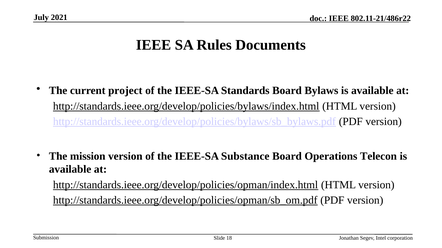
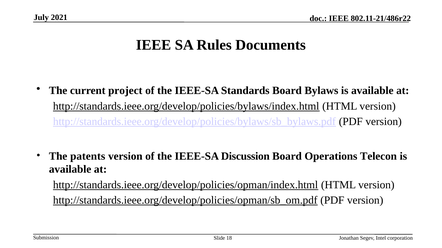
mission: mission -> patents
Substance: Substance -> Discussion
